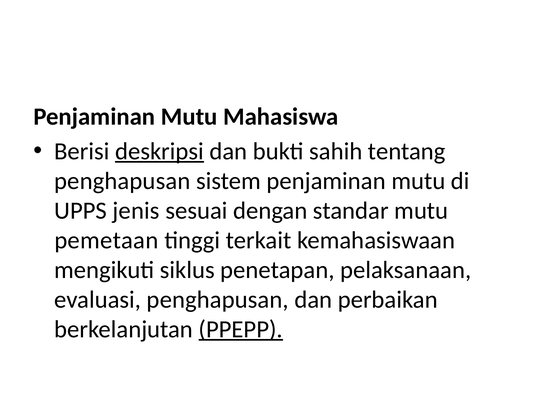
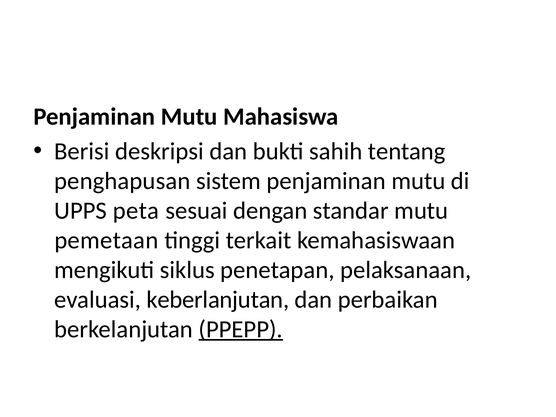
deskripsi underline: present -> none
jenis: jenis -> peta
evaluasi penghapusan: penghapusan -> keberlanjutan
